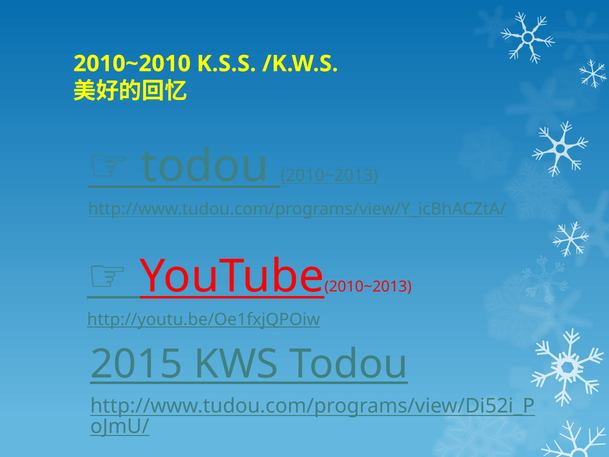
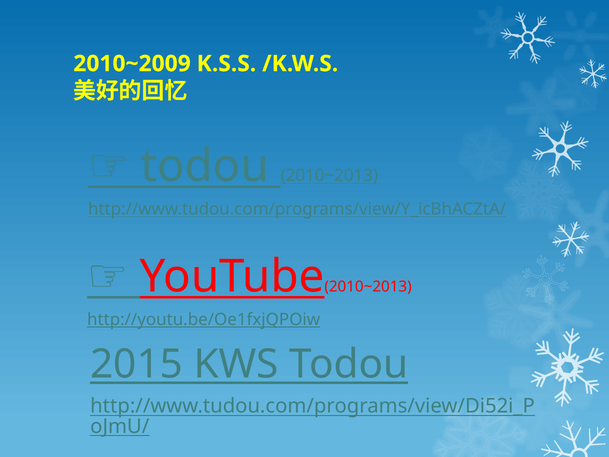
2010~2010: 2010~2010 -> 2010~2009
